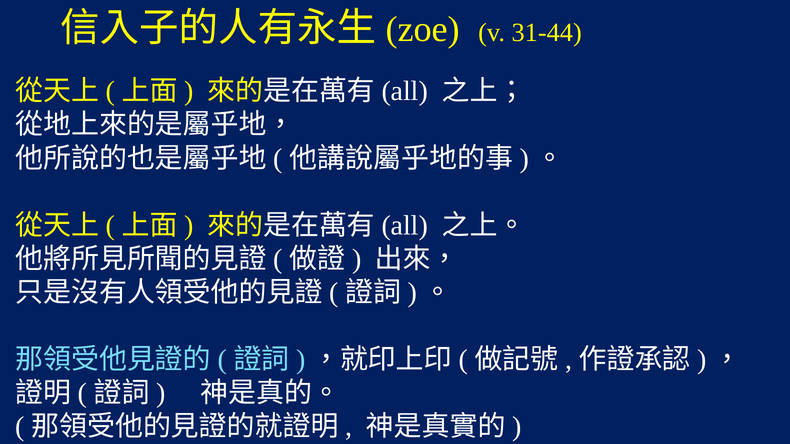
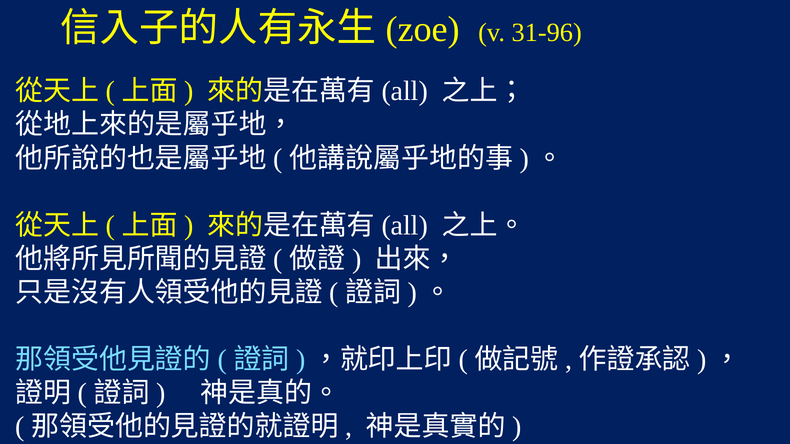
31-44: 31-44 -> 31-96
